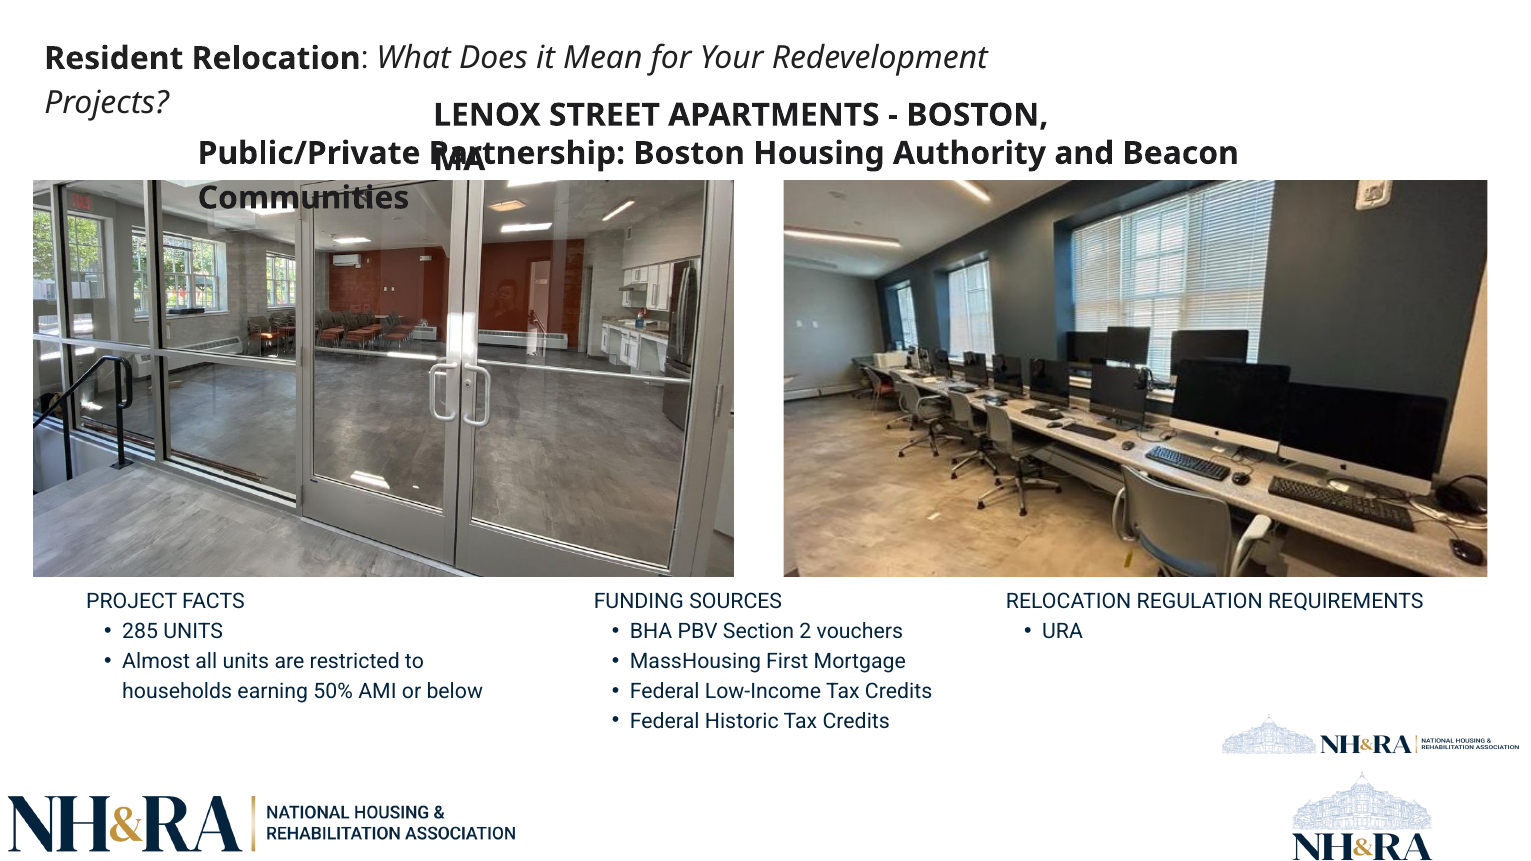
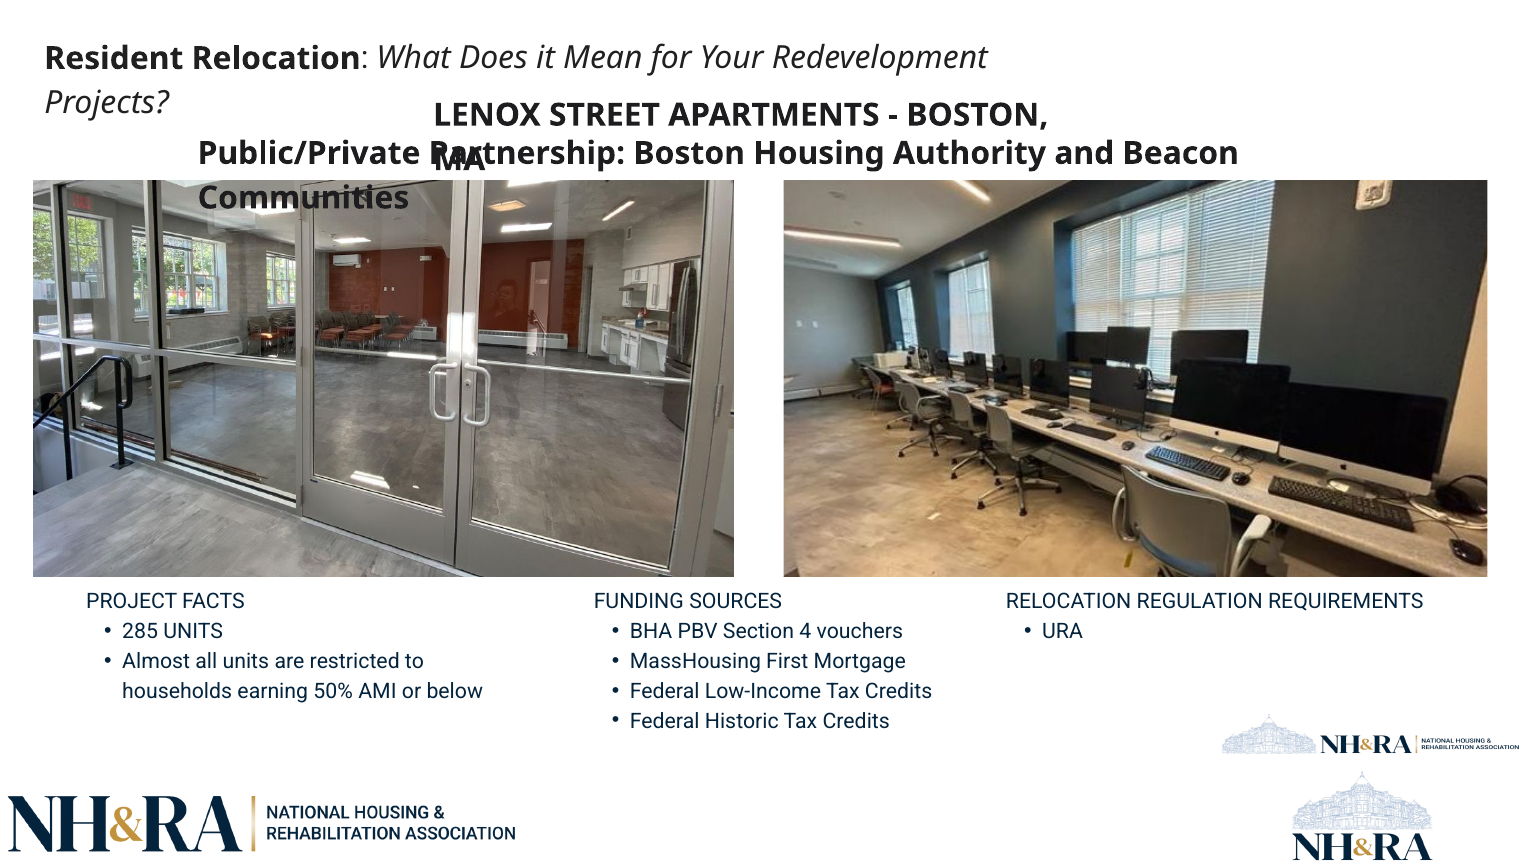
2: 2 -> 4
